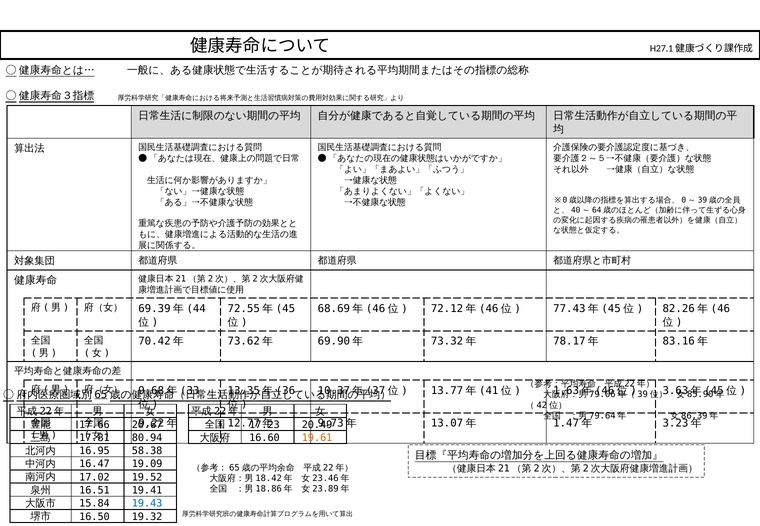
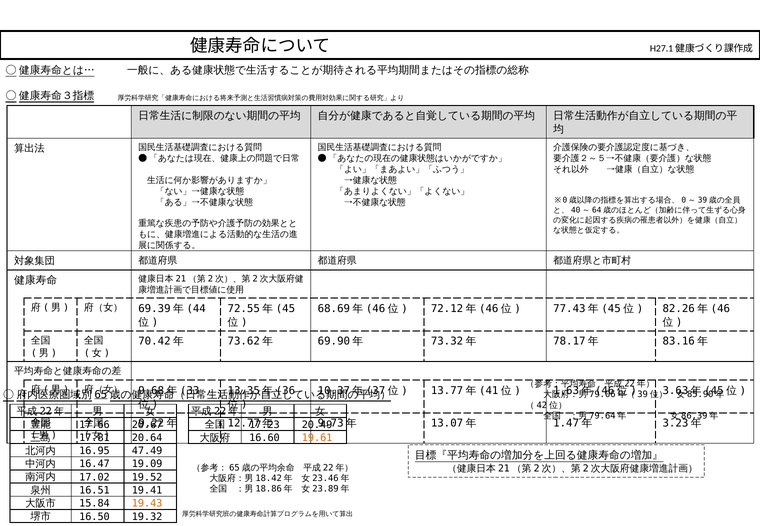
80.94: 80.94 -> 20.64
58.38: 58.38 -> 47.49
19.43 colour: blue -> orange
